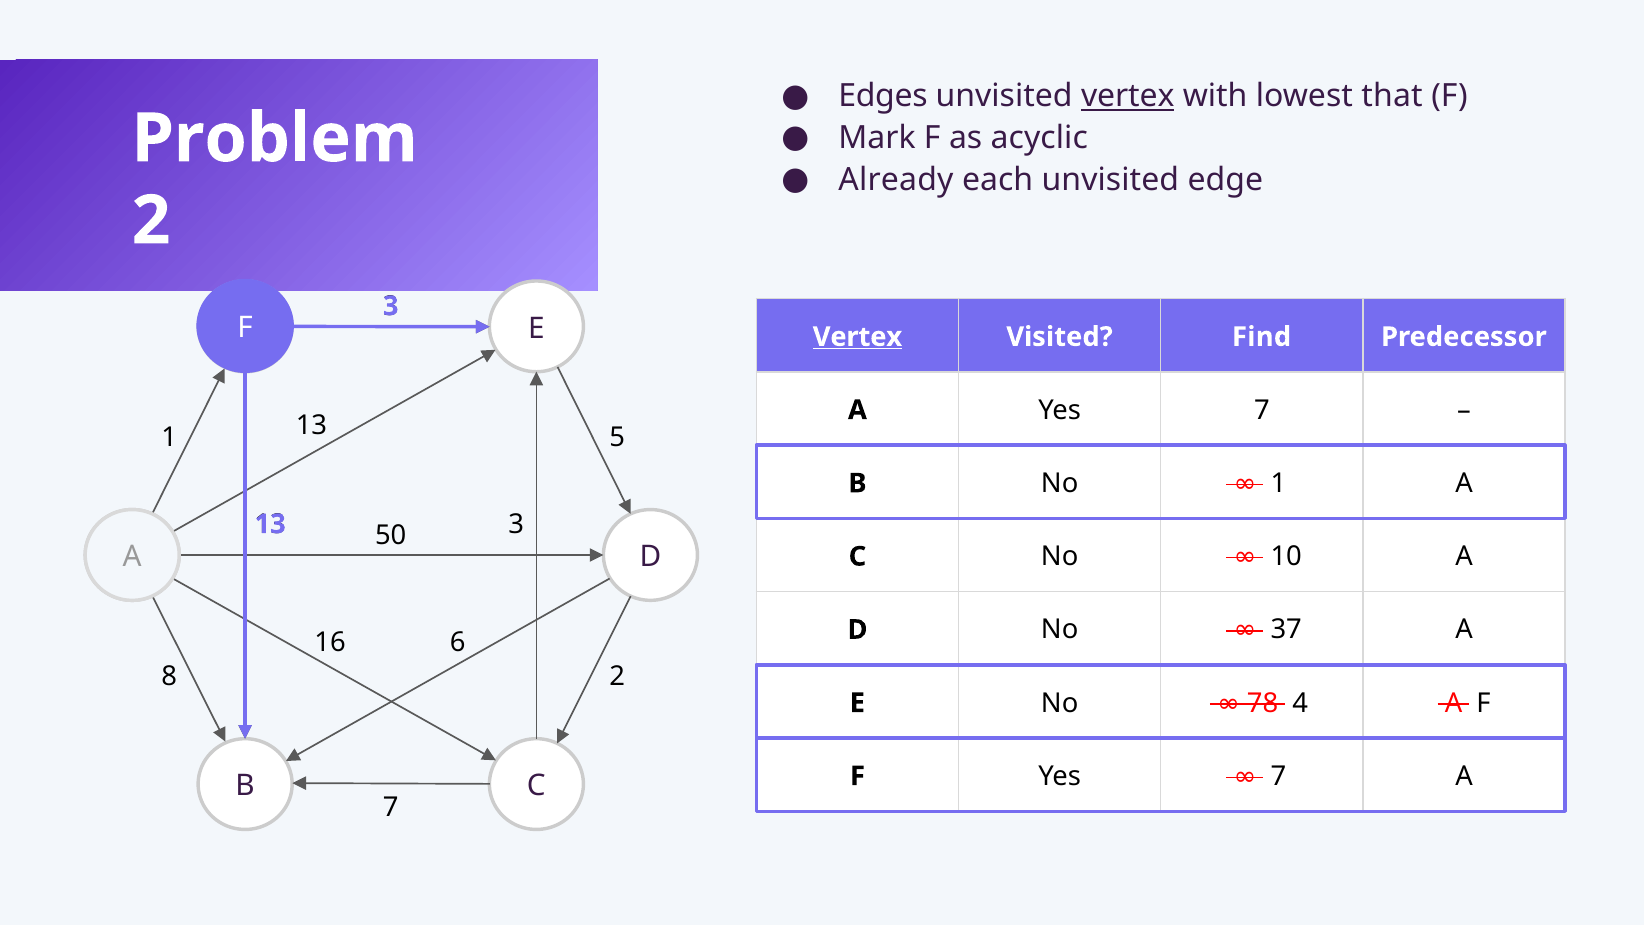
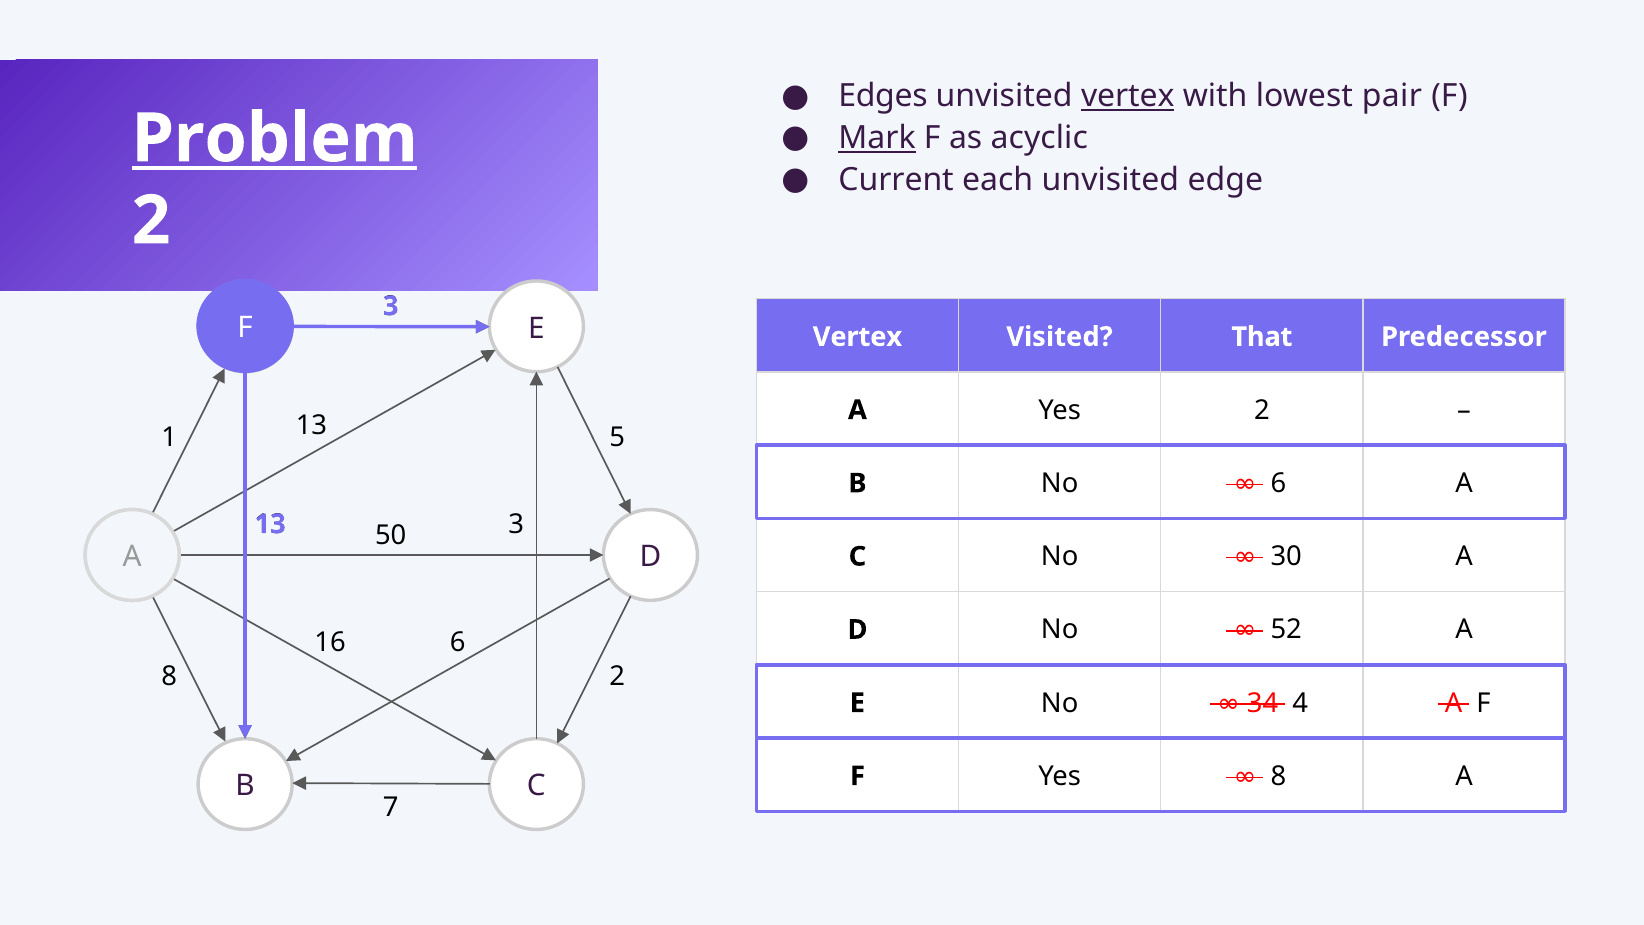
that: that -> pair
Mark underline: none -> present
Problem underline: none -> present
Already: Already -> Current
Vertex at (857, 337) underline: present -> none
Find: Find -> That
Yes 7: 7 -> 2
1 at (1278, 483): 1 -> 6
10: 10 -> 30
37: 37 -> 52
78: 78 -> 34
7 at (1278, 776): 7 -> 8
